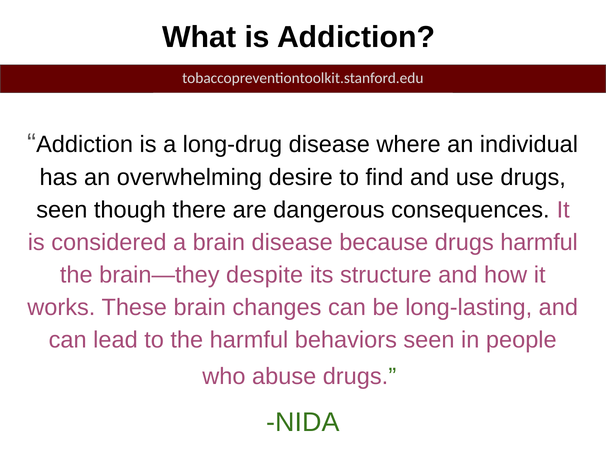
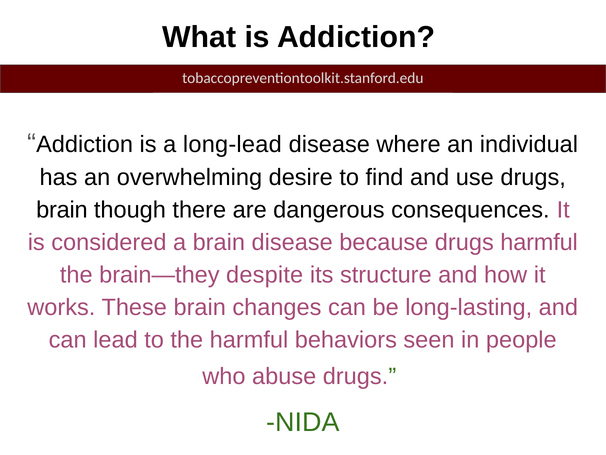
long-drug: long-drug -> long-lead
seen at (62, 210): seen -> brain
